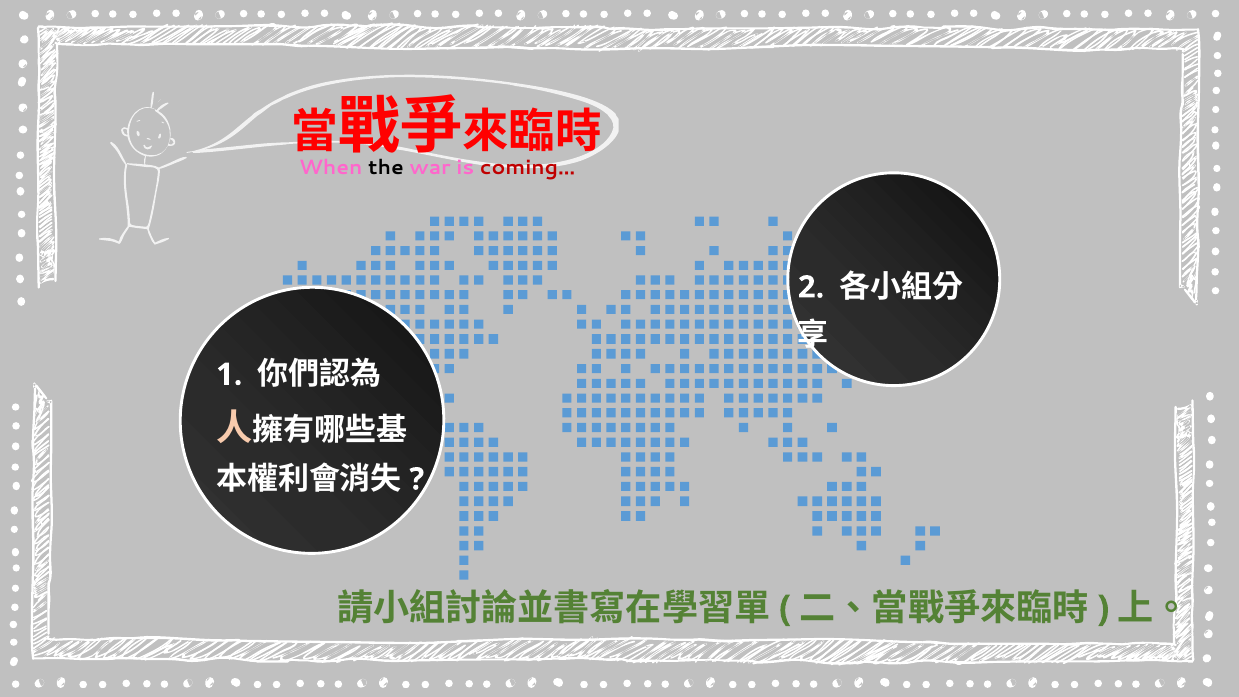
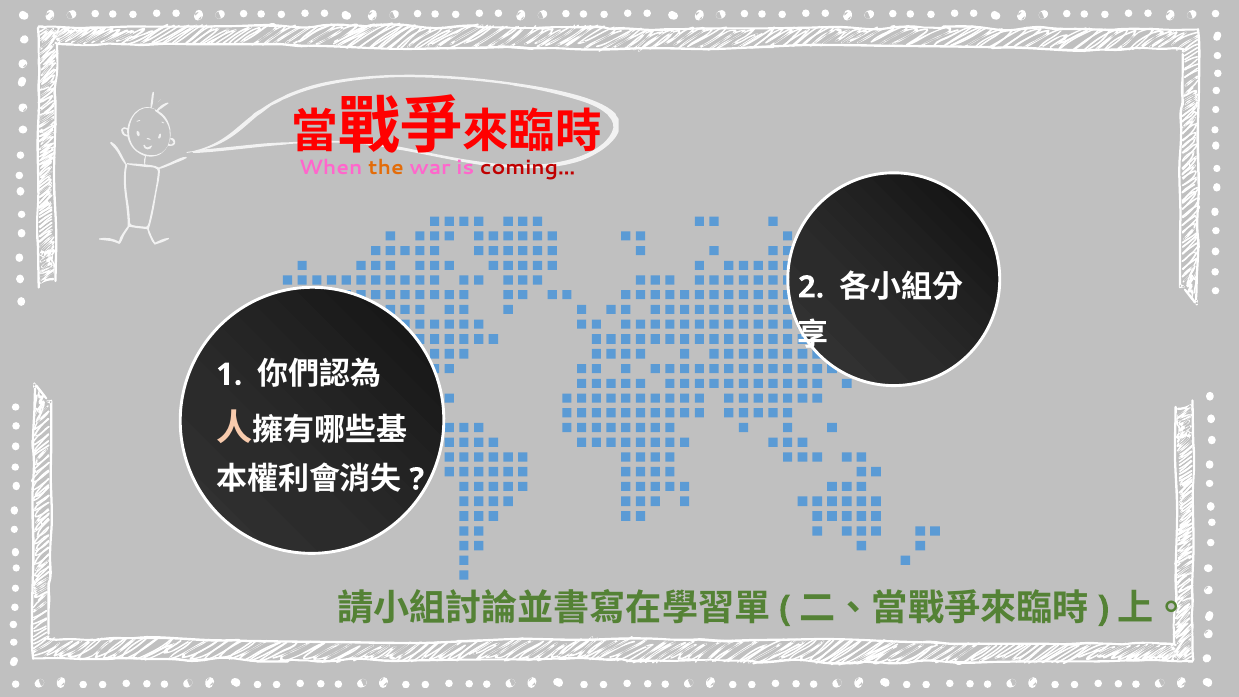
the colour: black -> orange
